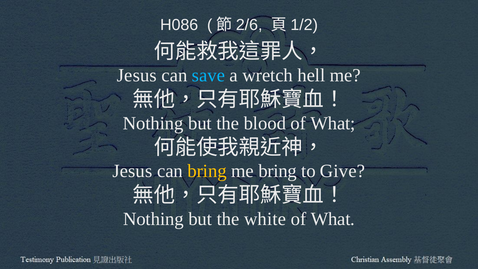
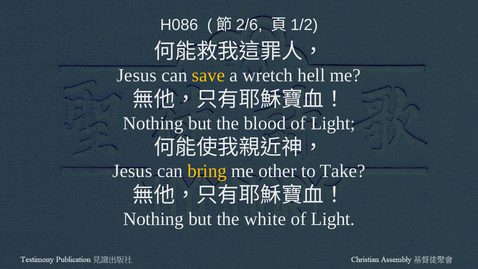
save colour: light blue -> yellow
blood of What: What -> Light
me bring: bring -> other
Give: Give -> Take
What at (333, 219): What -> Light
